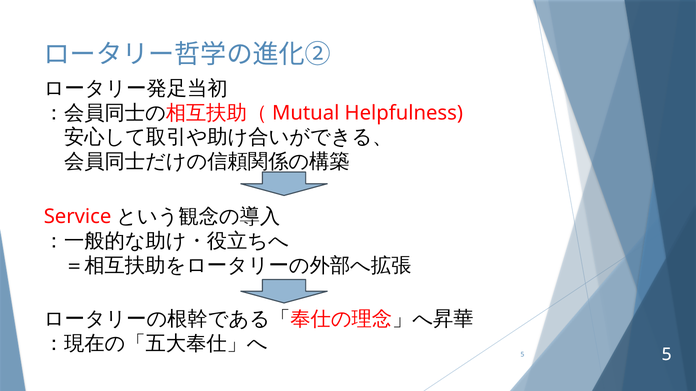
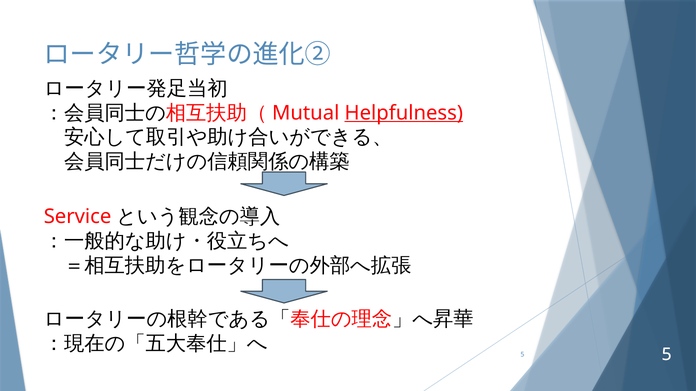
Helpfulness underline: none -> present
